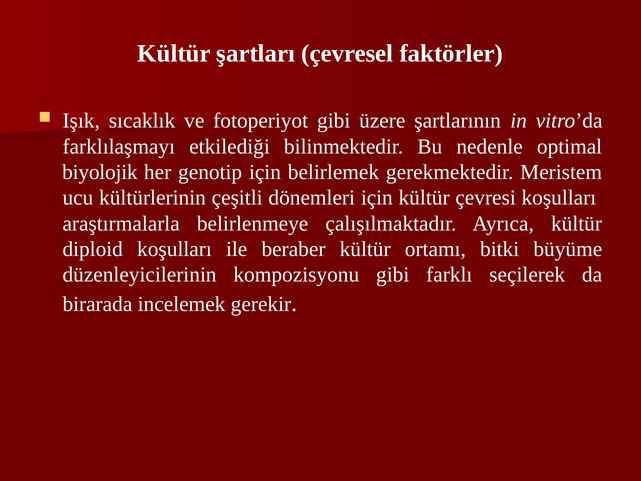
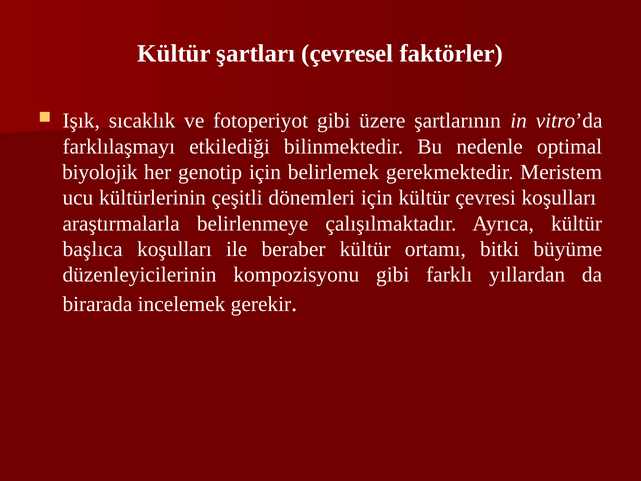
diploid: diploid -> başlıca
seçilerek: seçilerek -> yıllardan
